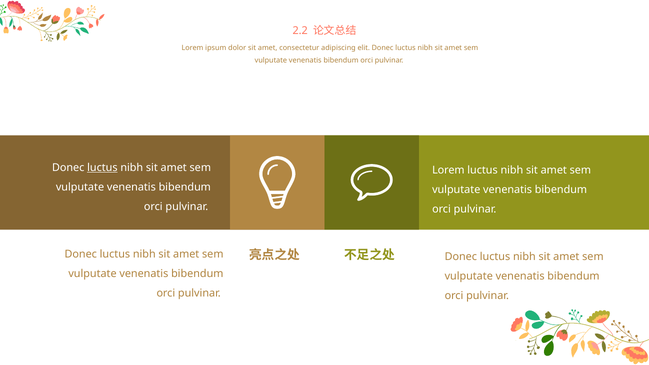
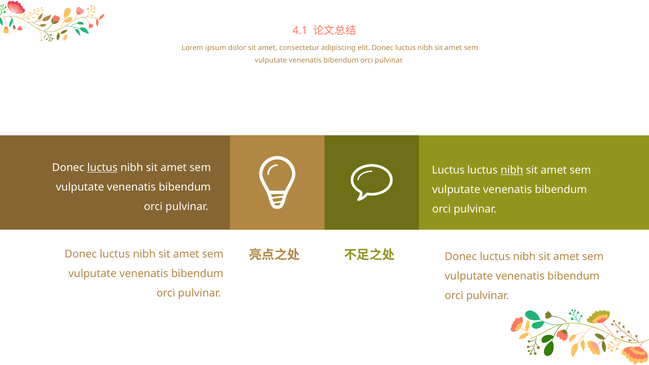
2.2: 2.2 -> 4.1
Lorem at (448, 170): Lorem -> Luctus
nibh at (512, 170) underline: none -> present
